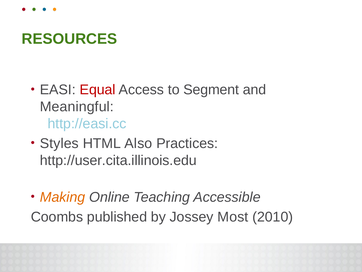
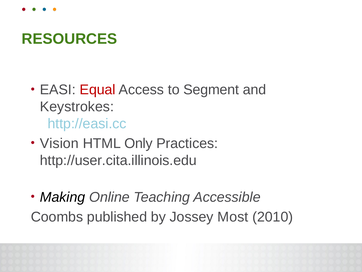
Meaningful: Meaningful -> Keystrokes
Styles: Styles -> Vision
Also: Also -> Only
Making colour: orange -> black
